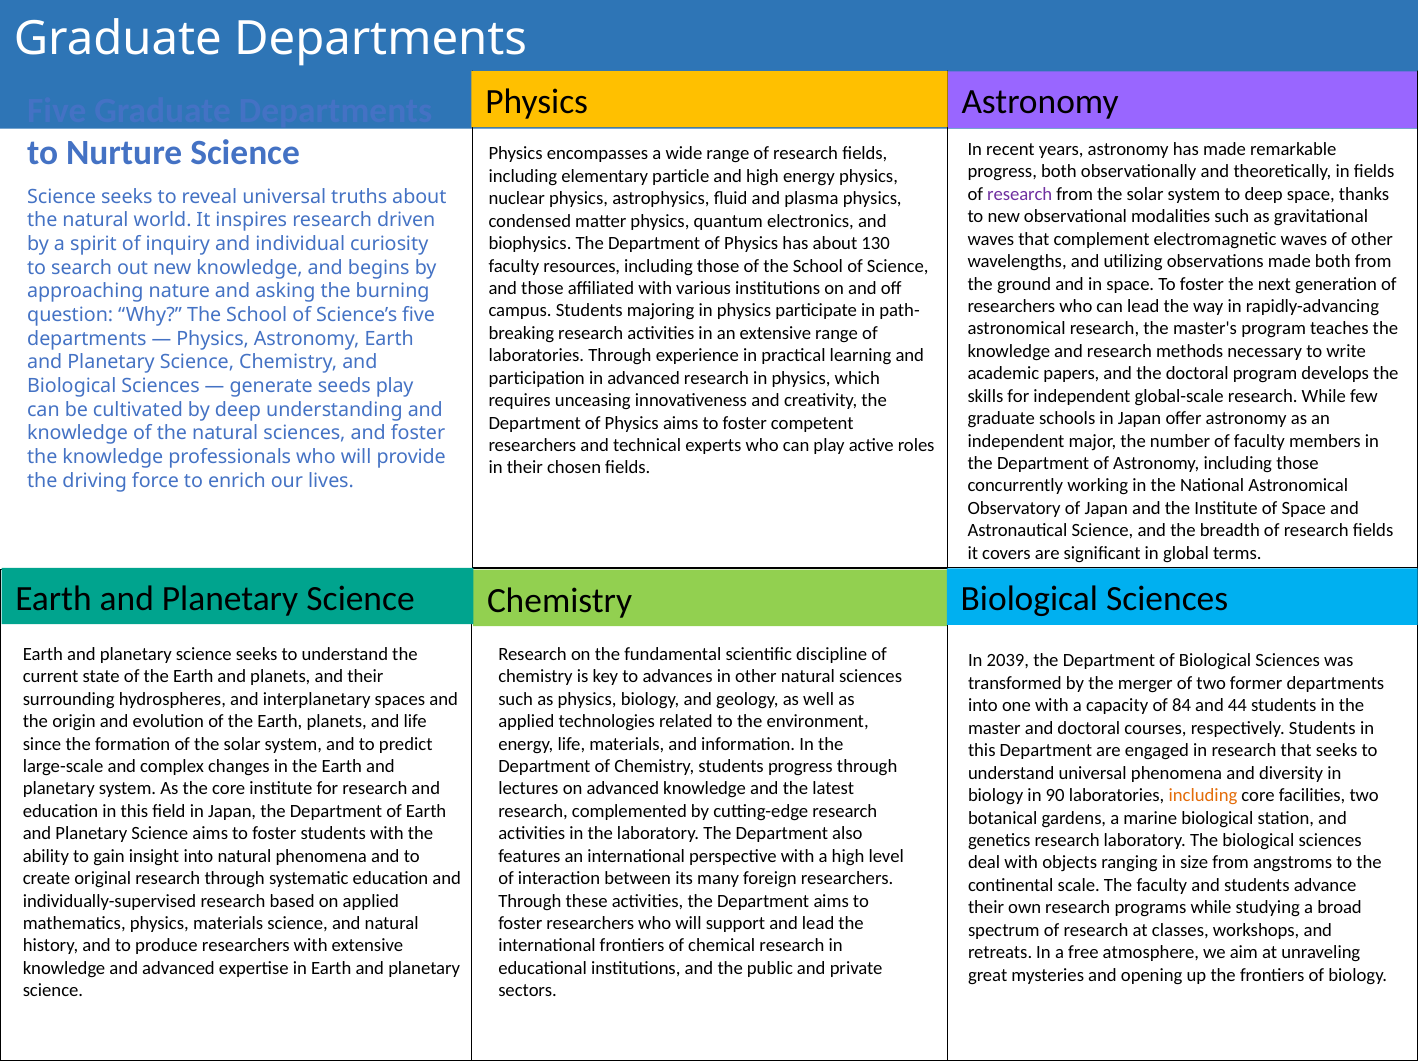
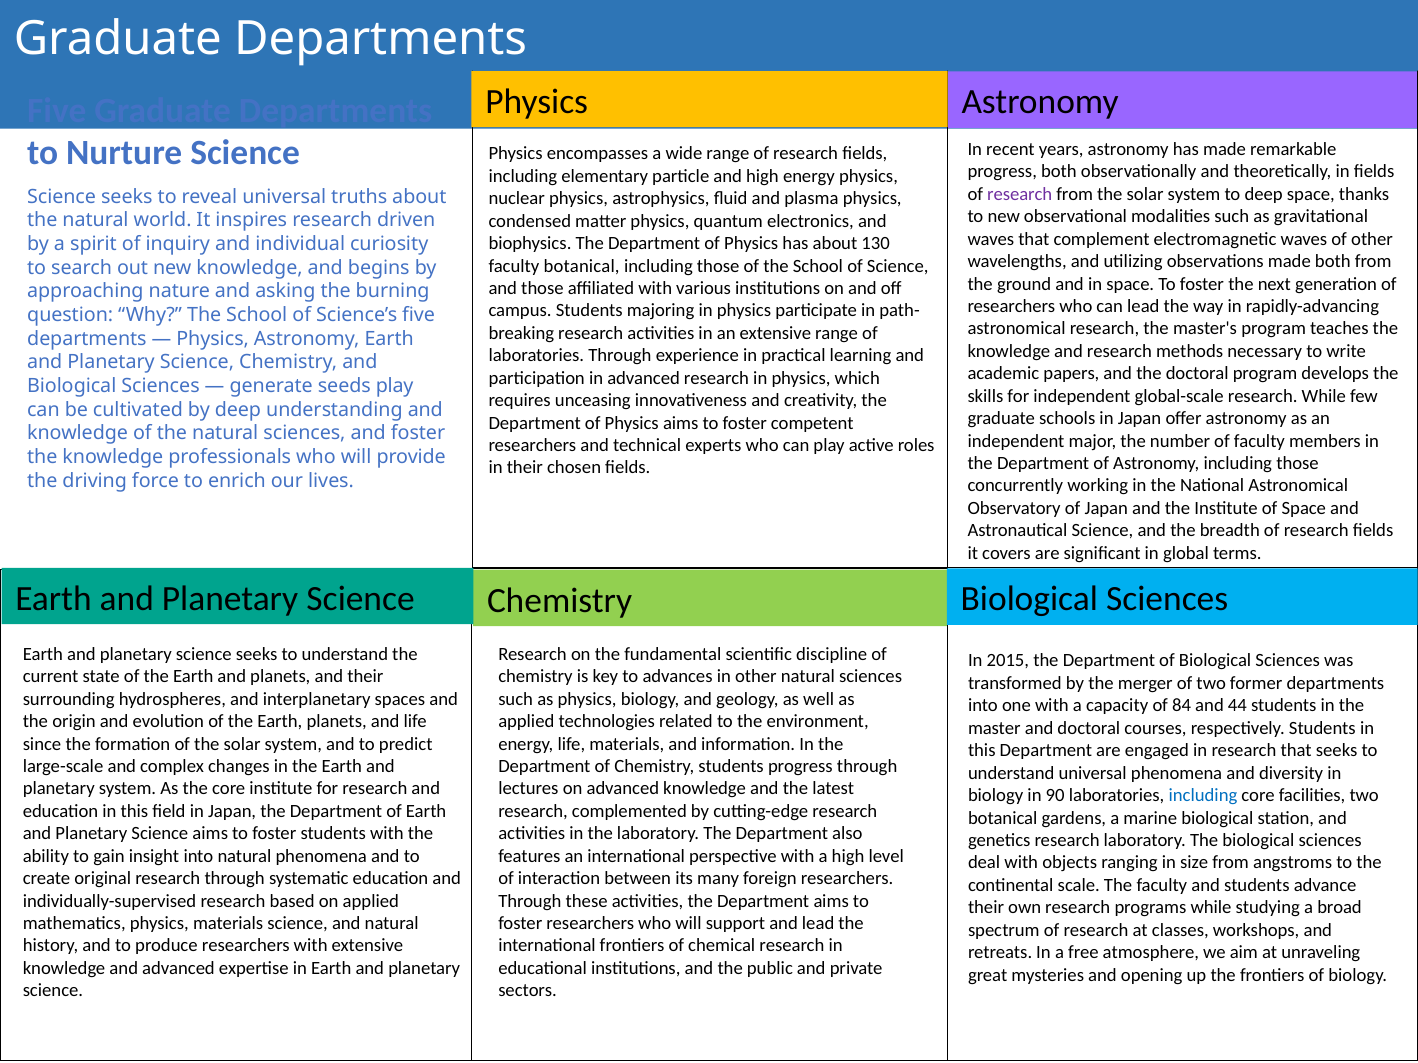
faculty resources: resources -> botanical
2039: 2039 -> 2015
including at (1203, 796) colour: orange -> blue
